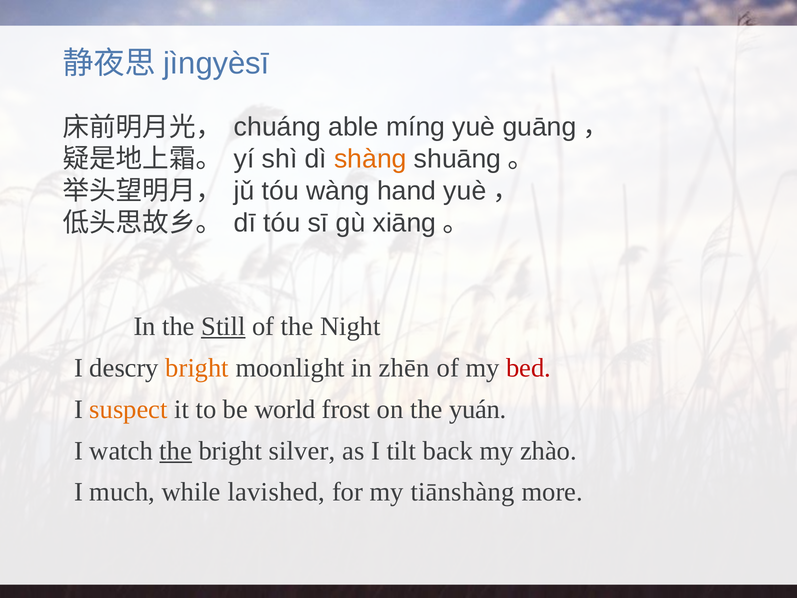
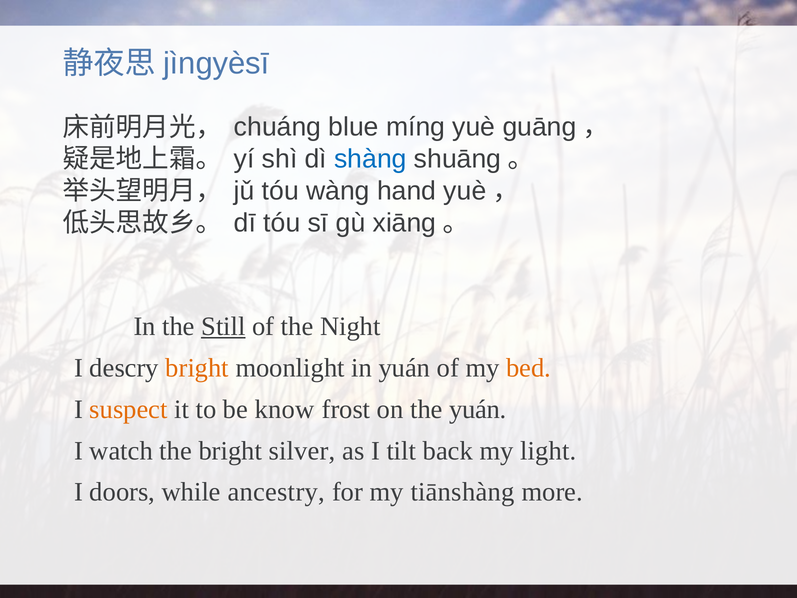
able: able -> blue
shàng colour: orange -> blue
in zhēn: zhēn -> yuán
bed colour: red -> orange
world: world -> know
the at (176, 451) underline: present -> none
zhào: zhào -> light
much: much -> doors
lavished: lavished -> ancestry
